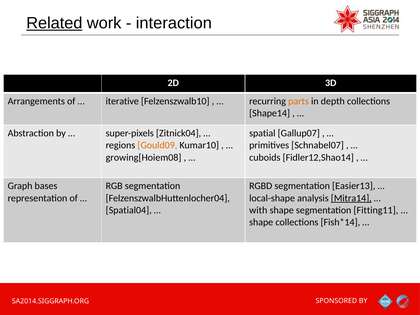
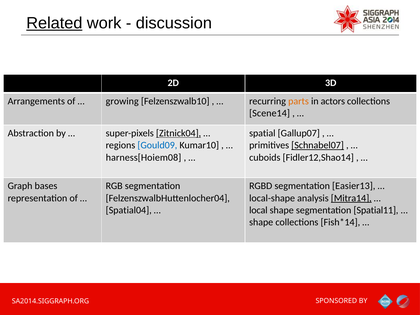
interaction: interaction -> discussion
iterative: iterative -> growing
depth: depth -> actors
Shape14: Shape14 -> Scene14
Zitnick04 underline: none -> present
Gould09 colour: orange -> blue
Schnabel07 underline: none -> present
growing[Hoiem08: growing[Hoiem08 -> harness[Hoiem08
with: with -> local
Fitting11: Fitting11 -> Spatial11
